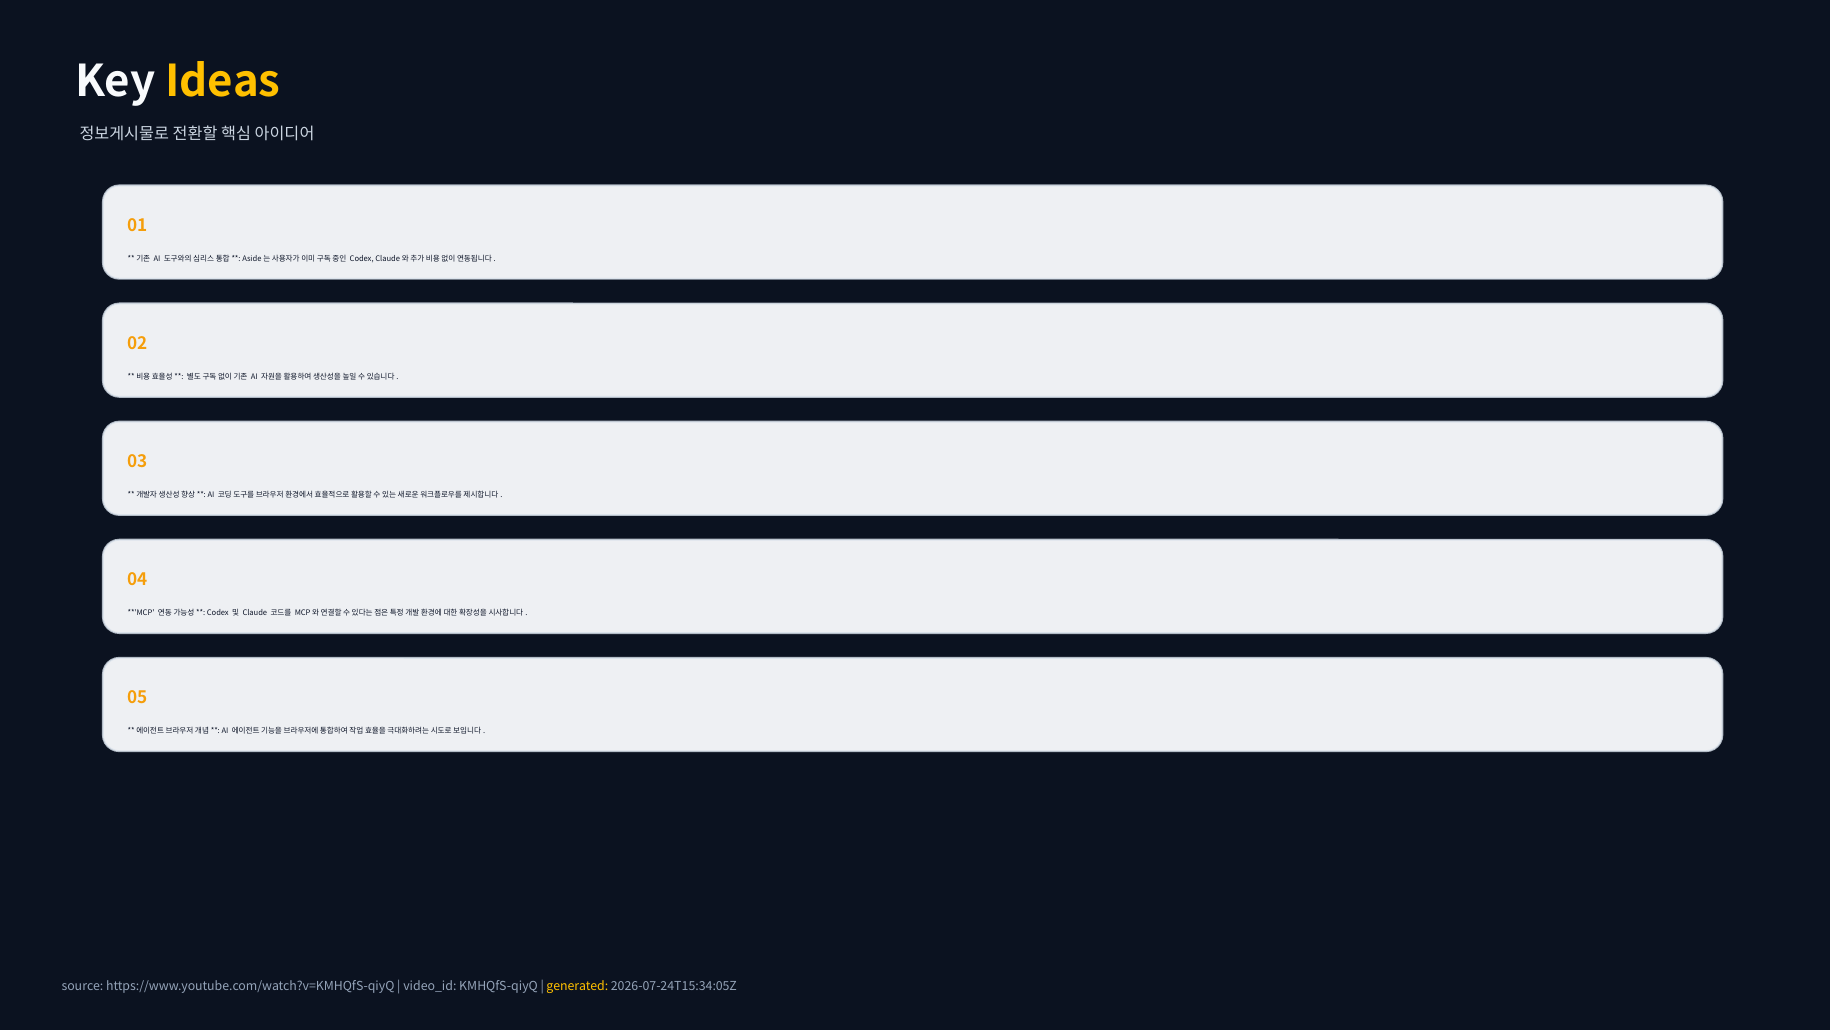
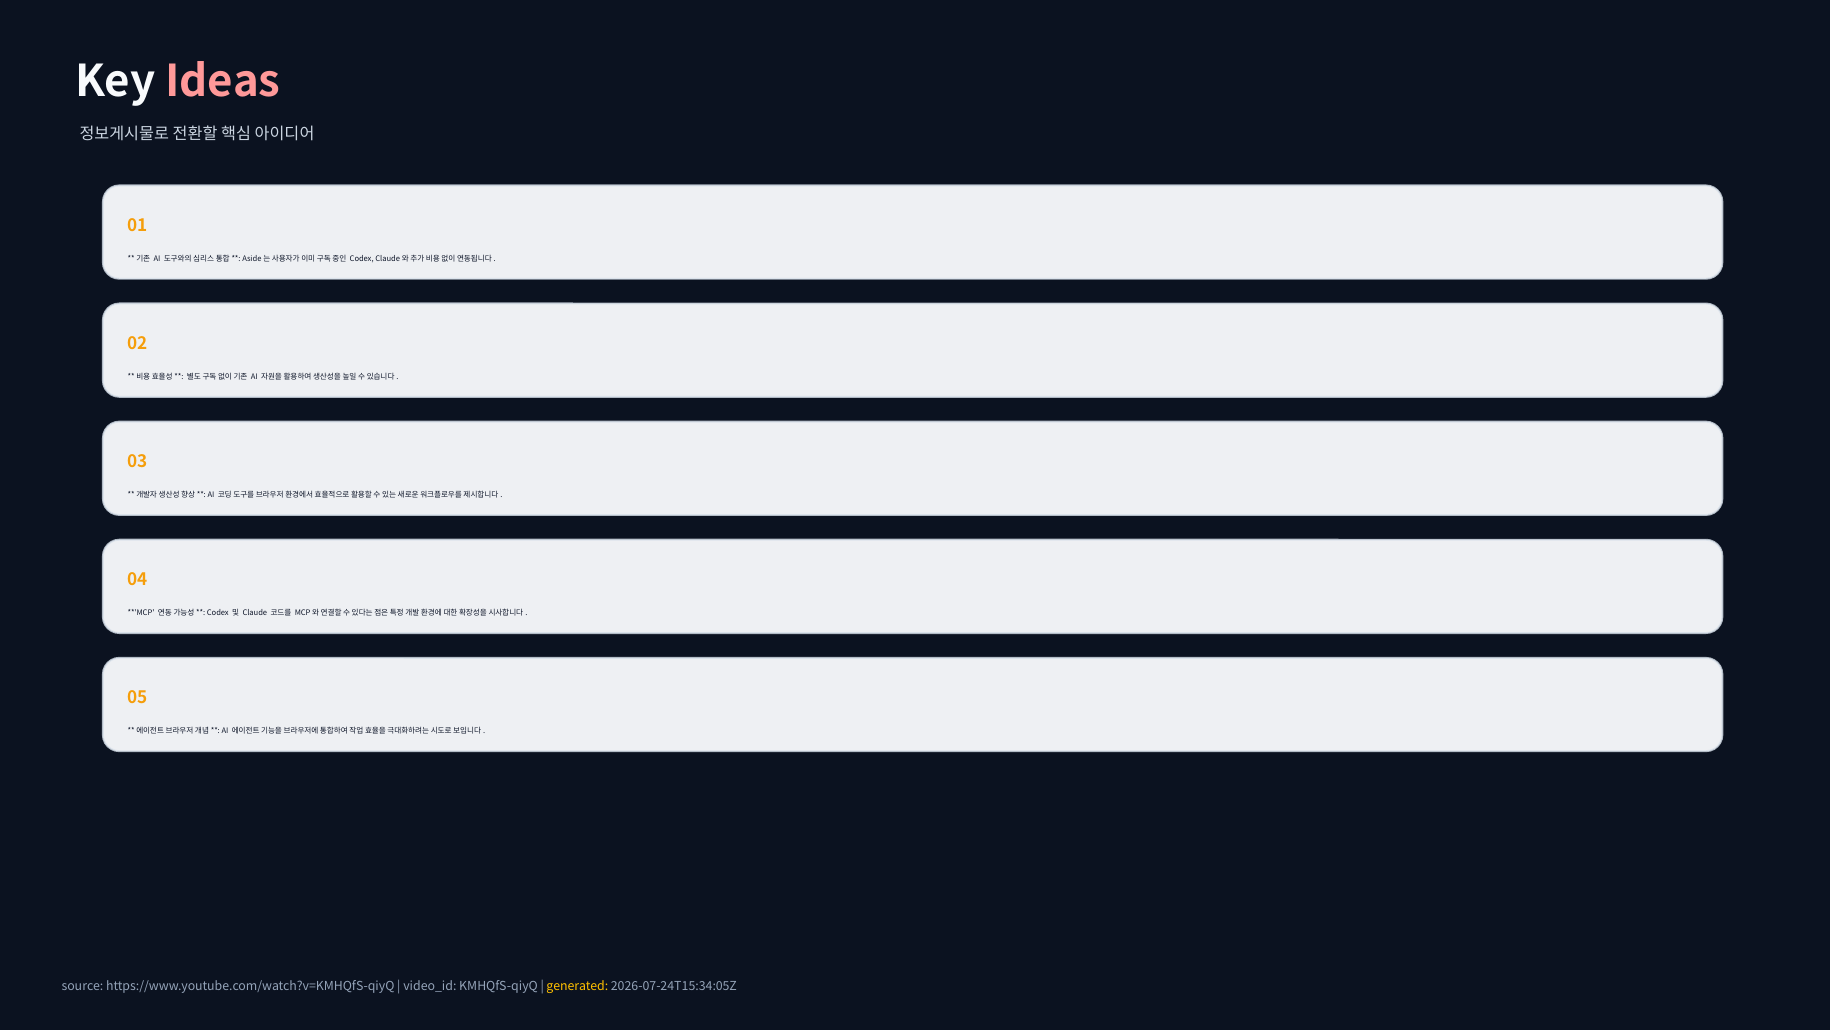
Ideas colour: yellow -> pink
